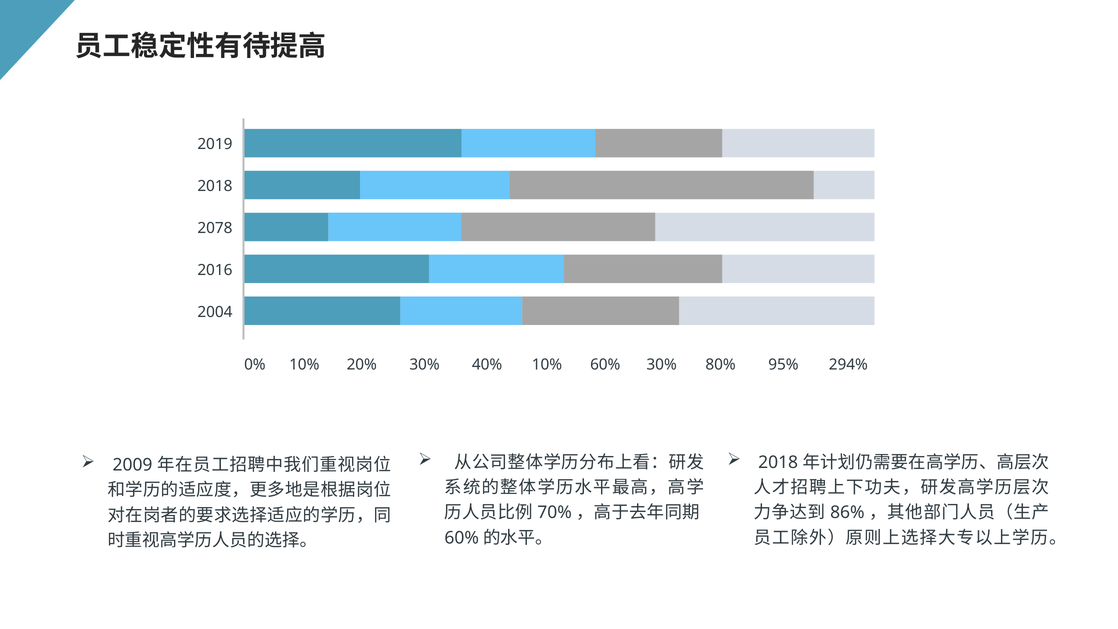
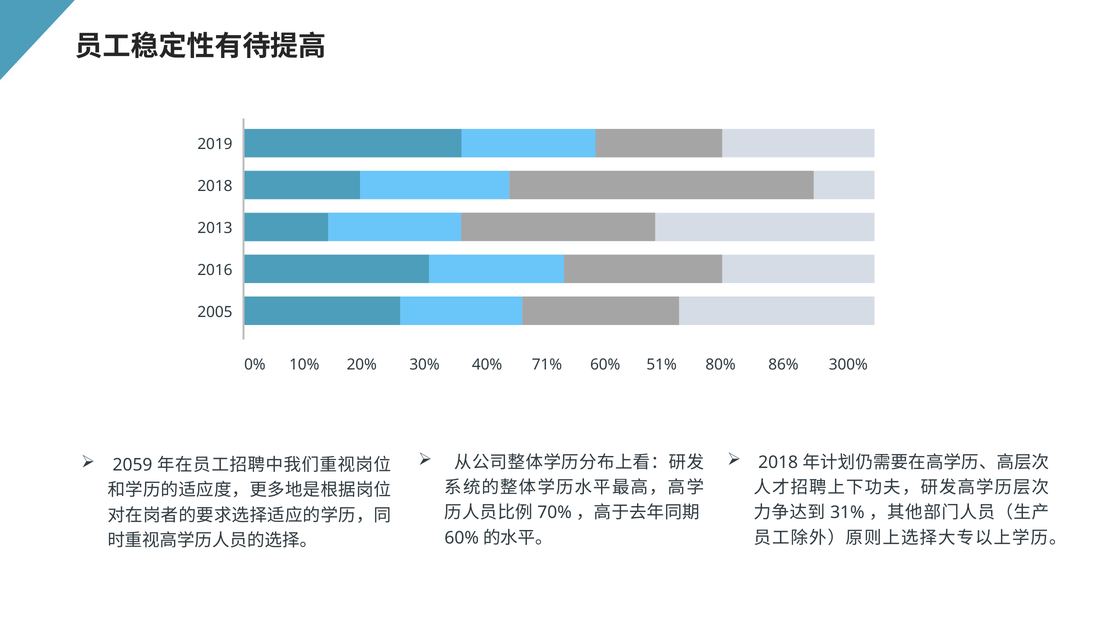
2078: 2078 -> 2013
2004: 2004 -> 2005
40% 10%: 10% -> 71%
20% 30%: 30% -> 51%
95%: 95% -> 86%
294%: 294% -> 300%
2009: 2009 -> 2059
86%: 86% -> 31%
